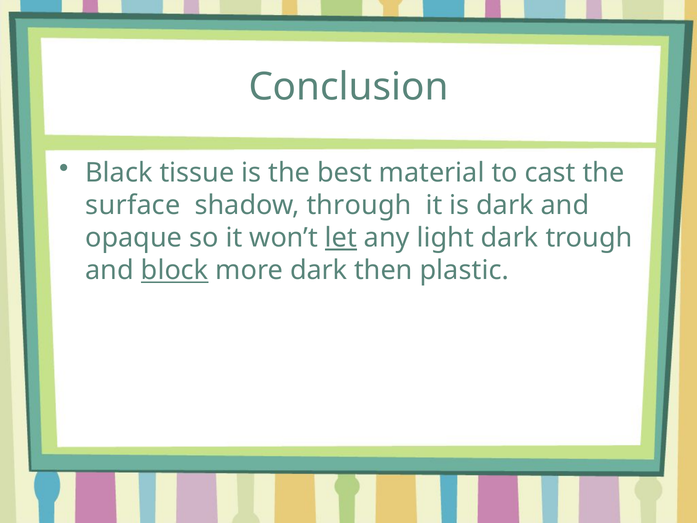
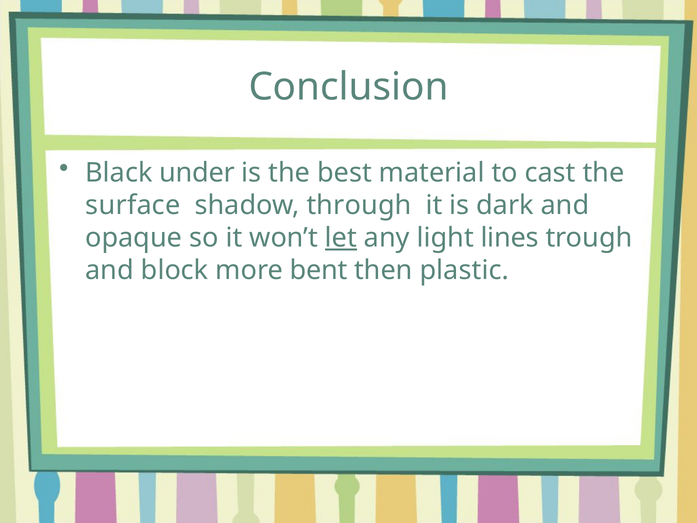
tissue: tissue -> under
light dark: dark -> lines
block underline: present -> none
more dark: dark -> bent
